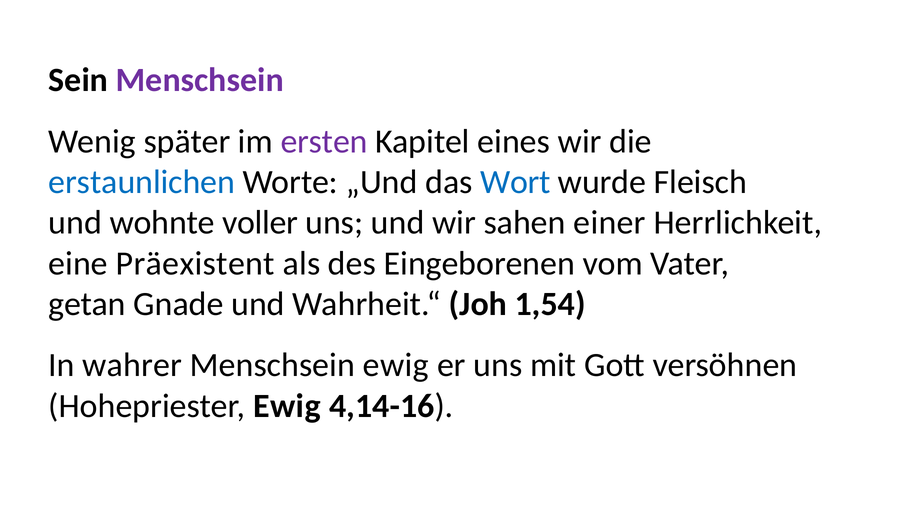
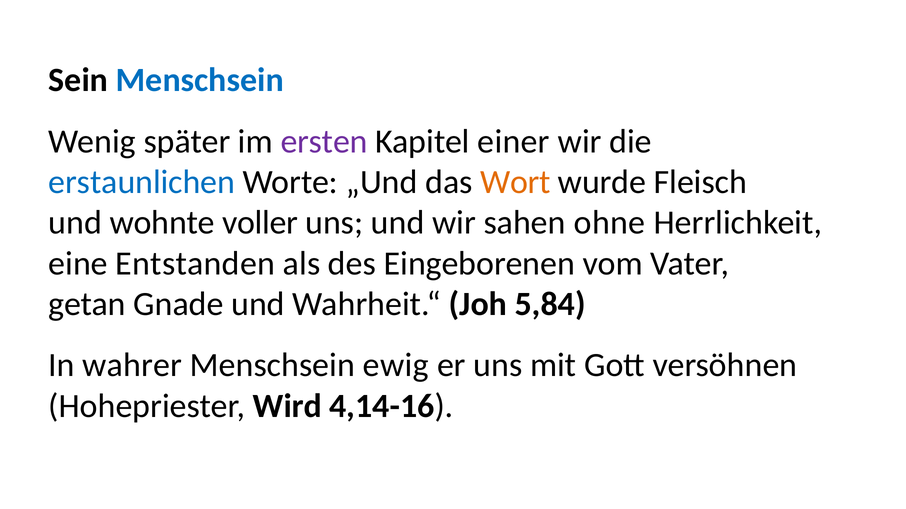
Menschsein at (200, 80) colour: purple -> blue
eines: eines -> einer
Wort colour: blue -> orange
einer: einer -> ohne
Präexistent: Präexistent -> Entstanden
1,54: 1,54 -> 5,84
Hohepriester Ewig: Ewig -> Wird
